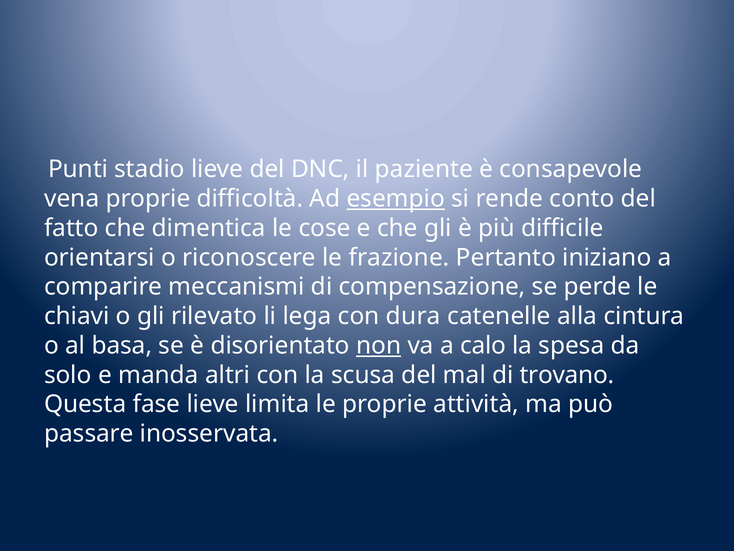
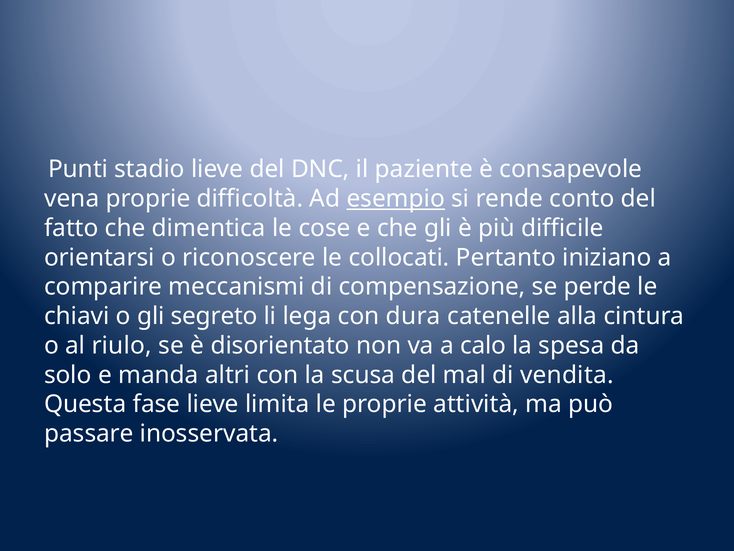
frazione: frazione -> collocati
rilevato: rilevato -> segreto
basa: basa -> riulo
non underline: present -> none
trovano: trovano -> vendita
